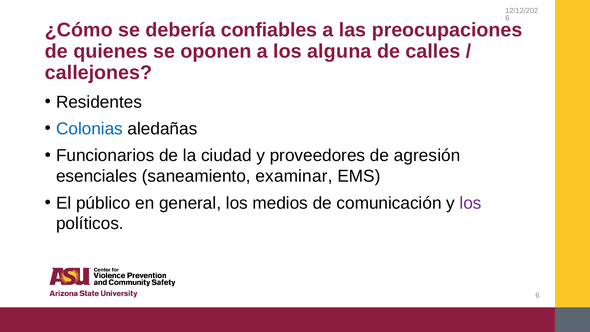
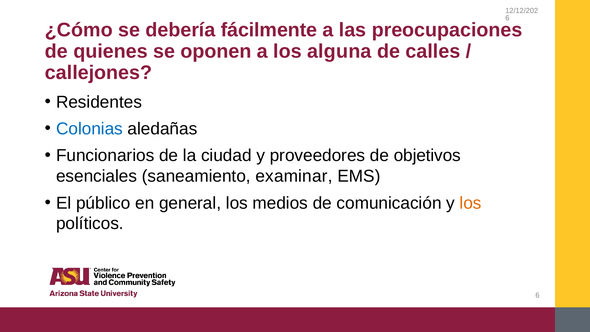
confiables: confiables -> fácilmente
agresión: agresión -> objetivos
los at (471, 203) colour: purple -> orange
